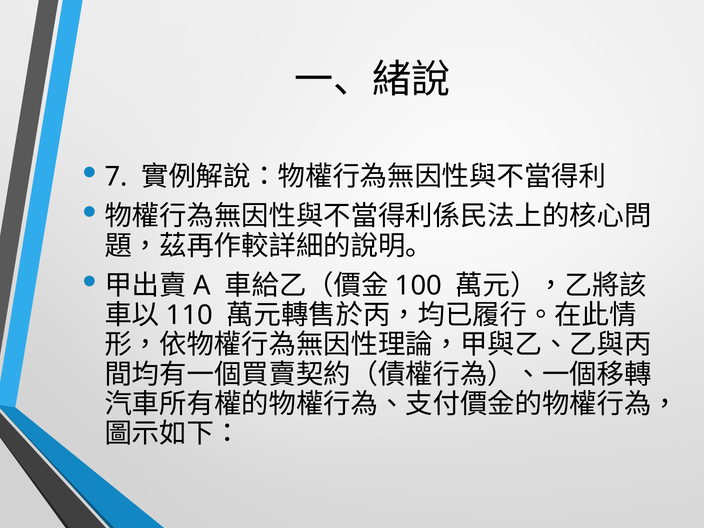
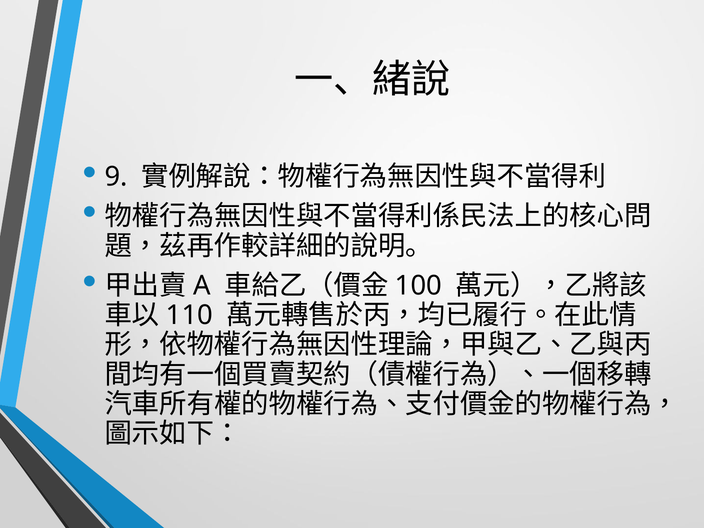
7: 7 -> 9
